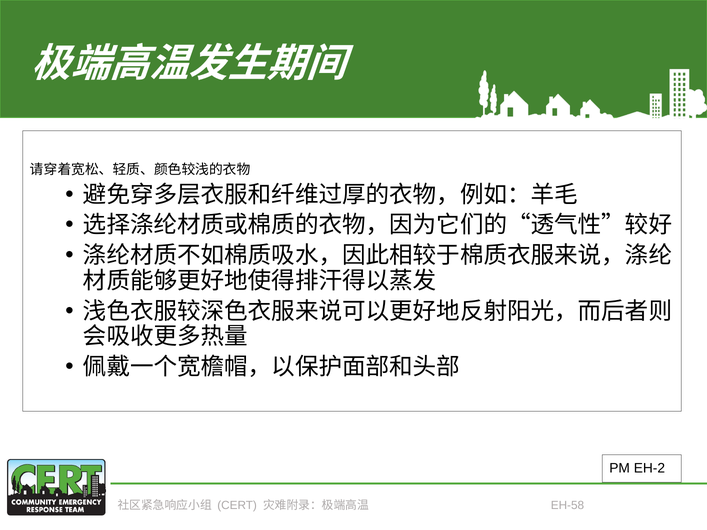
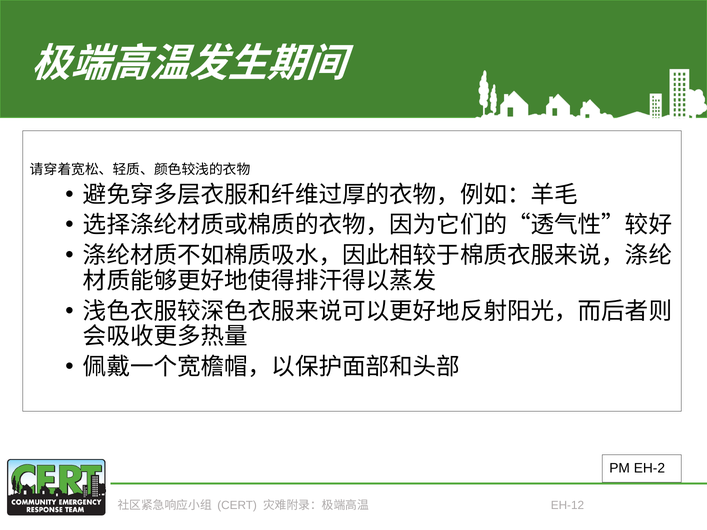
EH-58: EH-58 -> EH-12
